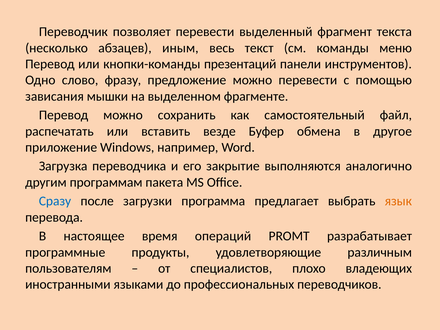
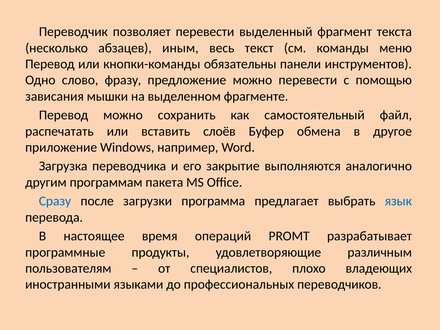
презентаций: презентаций -> обязательны
везде: везде -> слоёв
язык colour: orange -> blue
